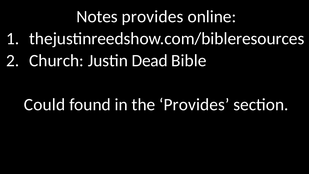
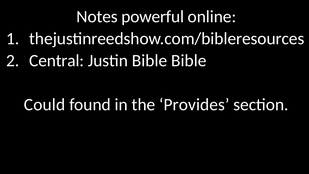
Notes provides: provides -> powerful
Church: Church -> Central
Justin Dead: Dead -> Bible
